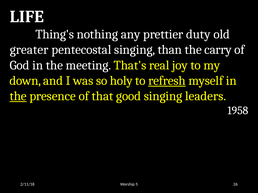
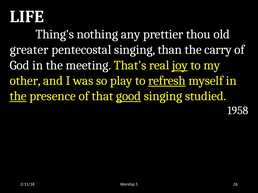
duty: duty -> thou
joy underline: none -> present
down: down -> other
holy: holy -> play
good underline: none -> present
leaders: leaders -> studied
